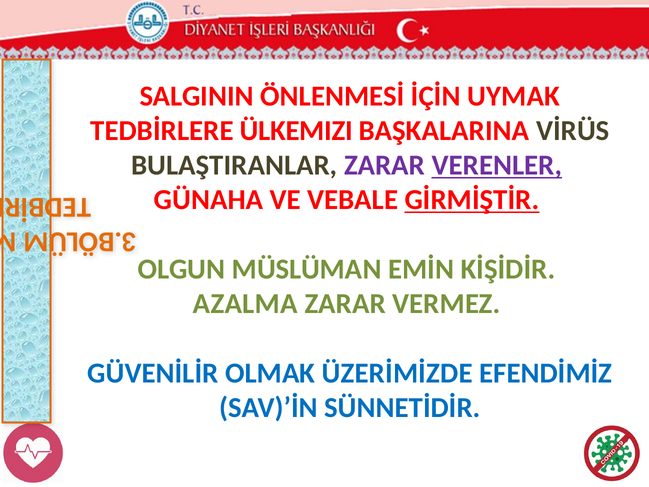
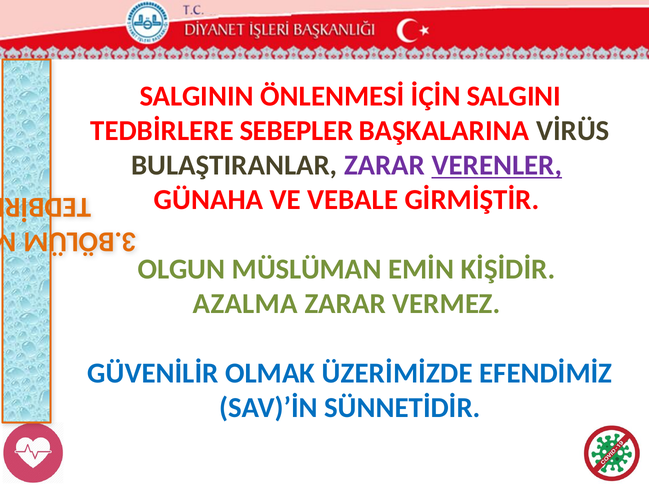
UYMAK: UYMAK -> SALGINI
ÜLKEMIZI: ÜLKEMIZI -> SEBEPLER
GİRMİŞTİR underline: present -> none
